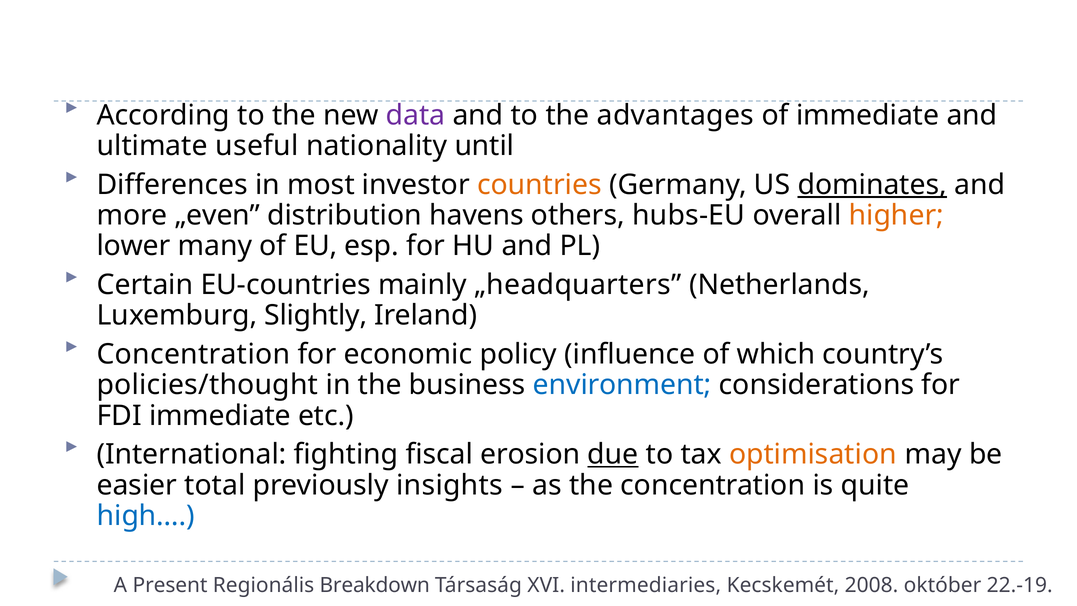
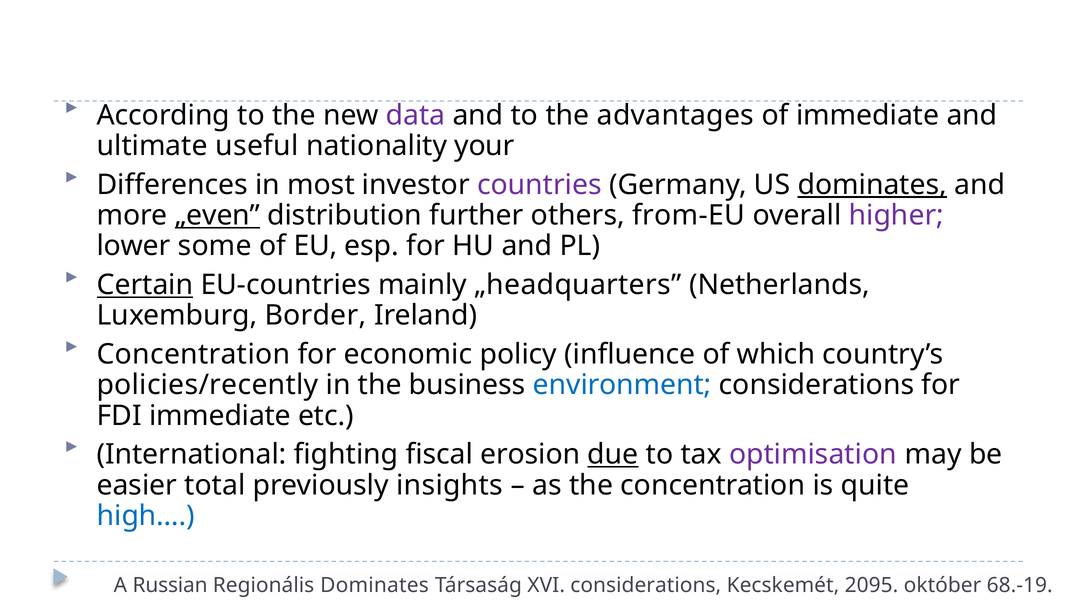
until: until -> your
countries colour: orange -> purple
„even underline: none -> present
havens: havens -> further
hubs-EU: hubs-EU -> from-EU
higher colour: orange -> purple
many: many -> some
Certain underline: none -> present
Slightly: Slightly -> Border
policies/thought: policies/thought -> policies/recently
optimisation colour: orange -> purple
Present: Present -> Russian
Regionális Breakdown: Breakdown -> Dominates
XVI intermediaries: intermediaries -> considerations
2008: 2008 -> 2095
22.-19: 22.-19 -> 68.-19
